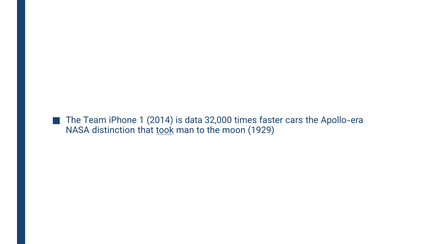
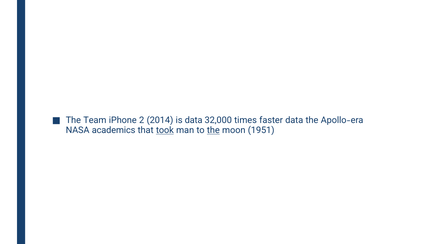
1: 1 -> 2
faster cars: cars -> data
distinction: distinction -> academics
the at (213, 130) underline: none -> present
1929: 1929 -> 1951
